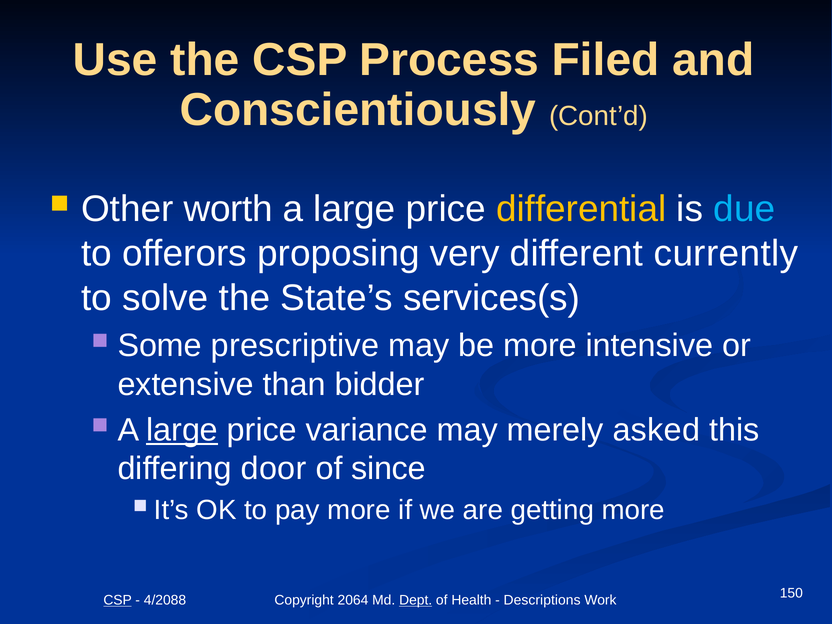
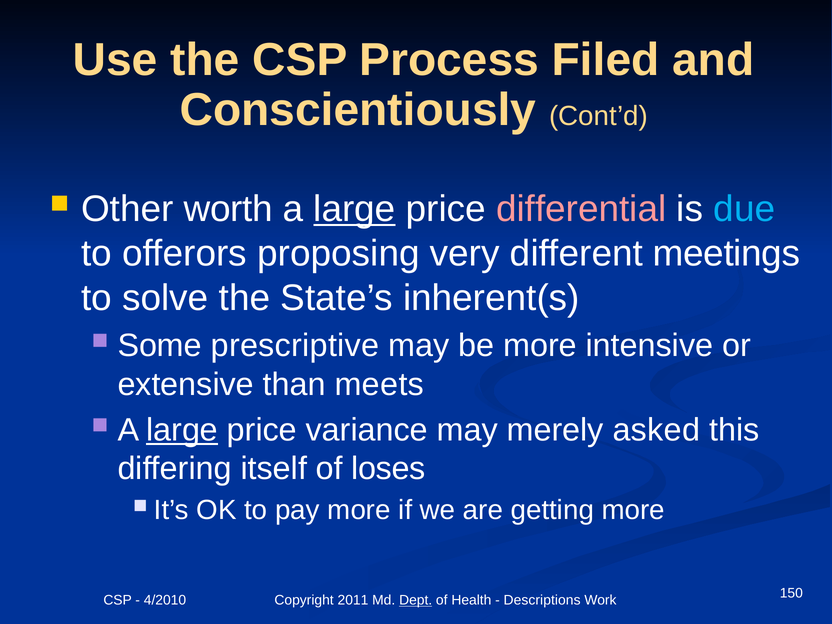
large at (354, 209) underline: none -> present
differential colour: yellow -> pink
currently: currently -> meetings
services(s: services(s -> inherent(s
bidder: bidder -> meets
door: door -> itself
since: since -> loses
CSP at (118, 600) underline: present -> none
4/2088: 4/2088 -> 4/2010
2064: 2064 -> 2011
